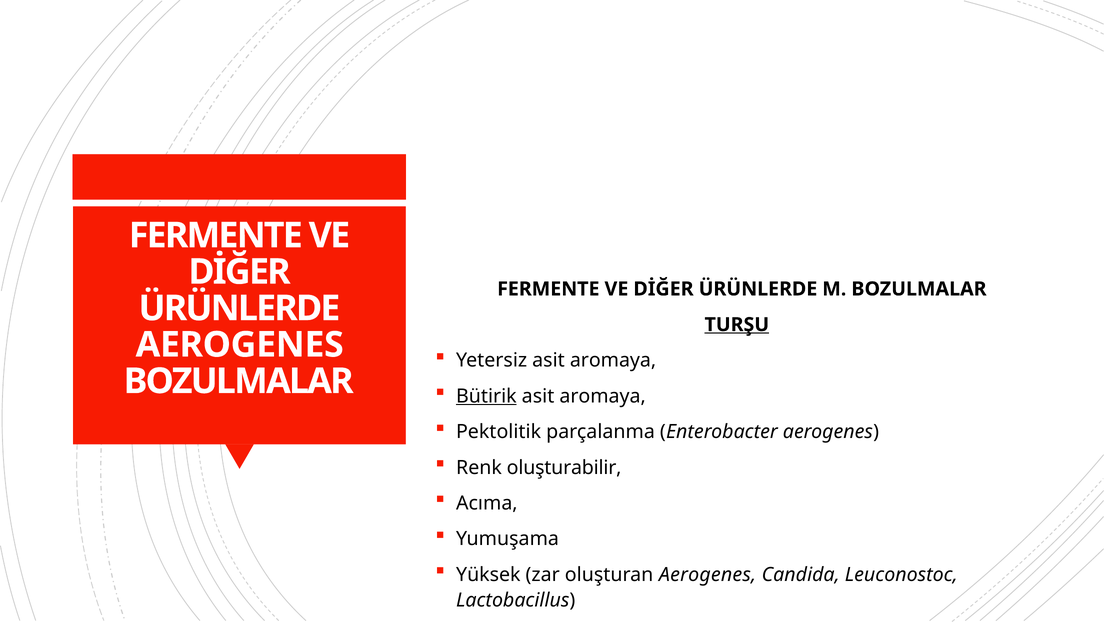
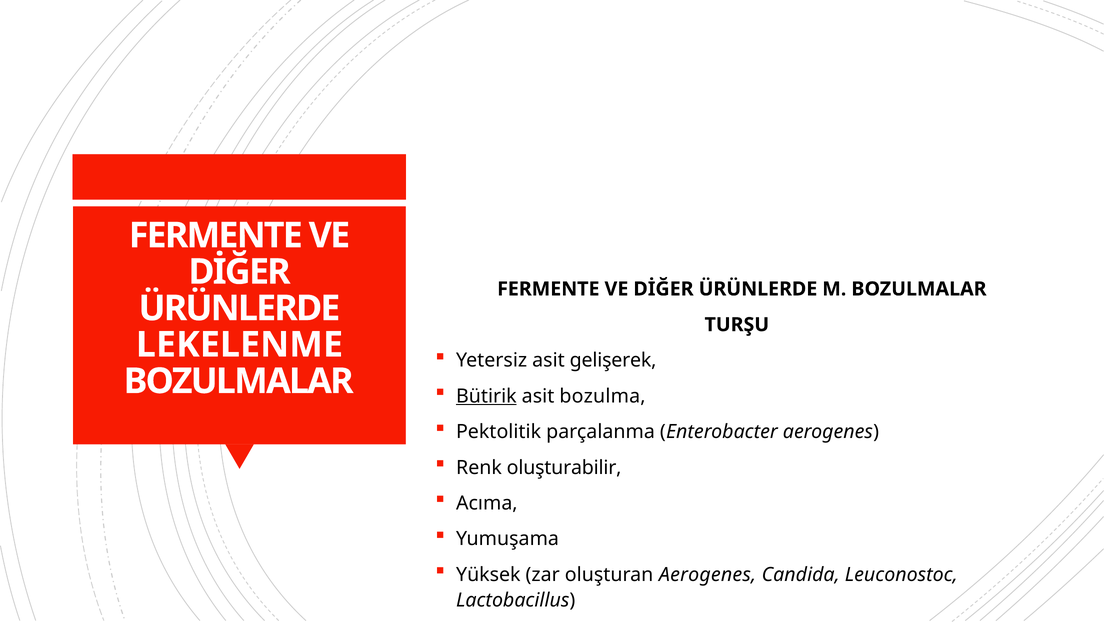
TURŞU underline: present -> none
AEROGENES at (240, 345): AEROGENES -> LEKELENME
Yetersiz asit aromaya: aromaya -> gelişerek
aromaya at (603, 396): aromaya -> bozulma
